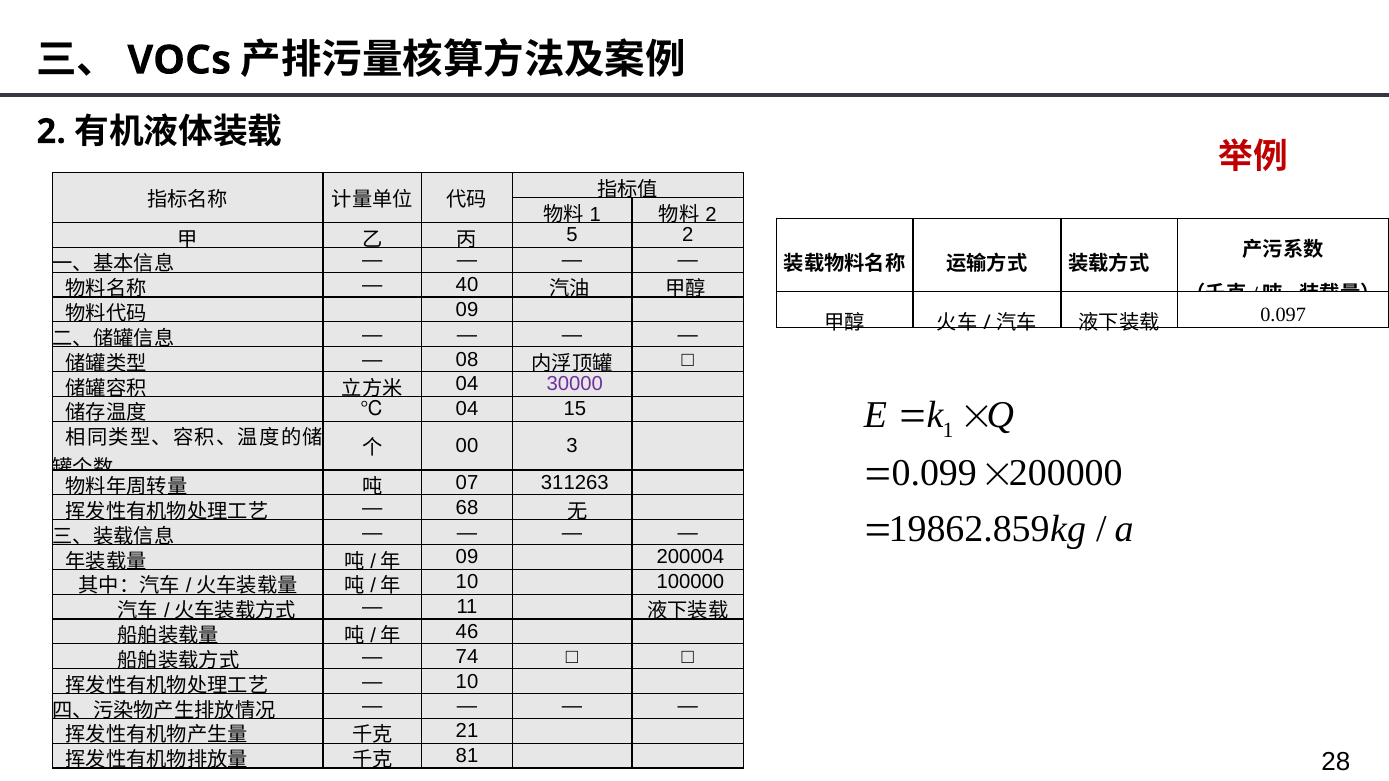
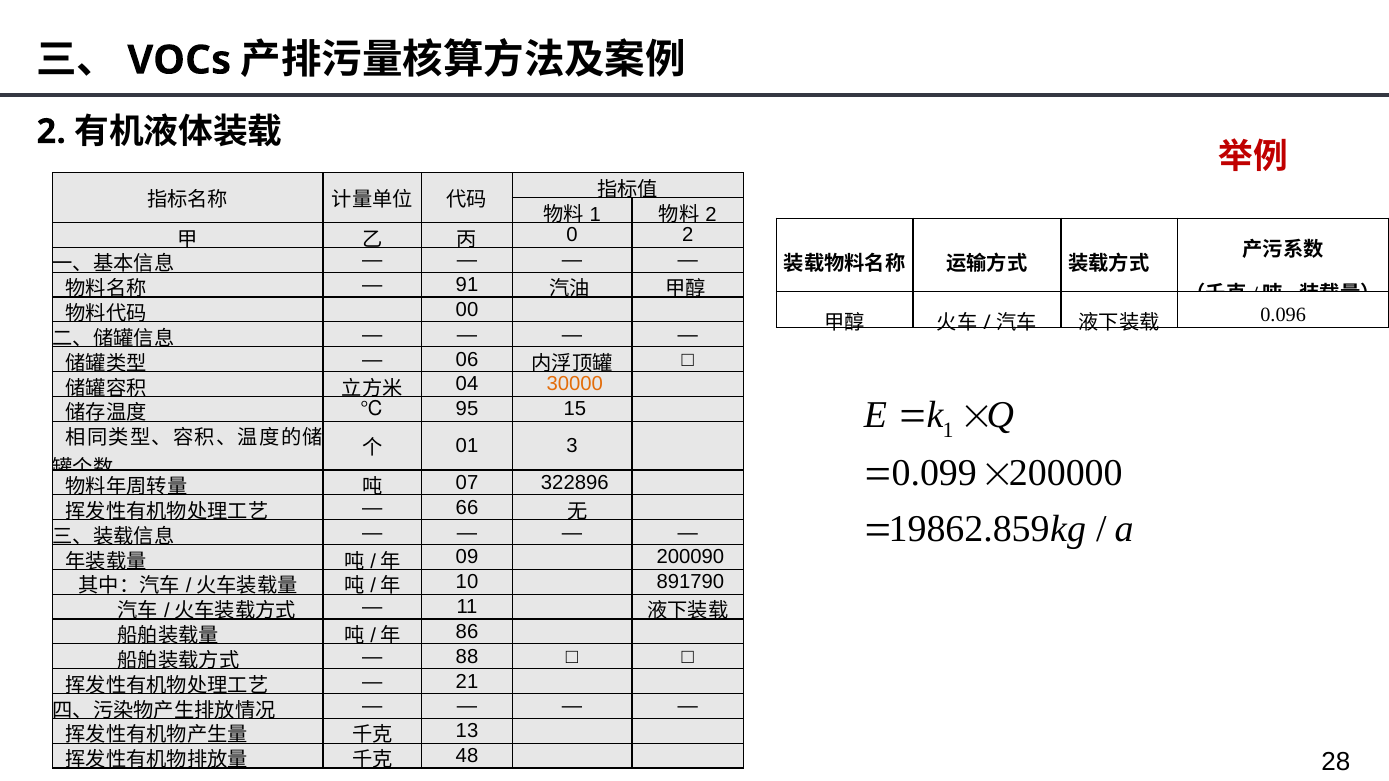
5: 5 -> 0
40: 40 -> 91
09 at (467, 310): 09 -> 00
0.097: 0.097 -> 0.096
08: 08 -> 06
30000 colour: purple -> orange
04 at (467, 409): 04 -> 95
00: 00 -> 01
311263: 311263 -> 322896
68: 68 -> 66
200004: 200004 -> 200090
100000: 100000 -> 891790
46: 46 -> 86
74: 74 -> 88
10 at (467, 682): 10 -> 21
21: 21 -> 13
81: 81 -> 48
